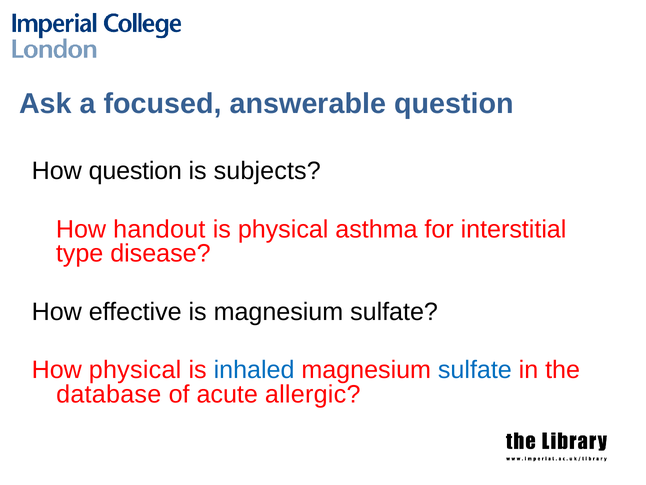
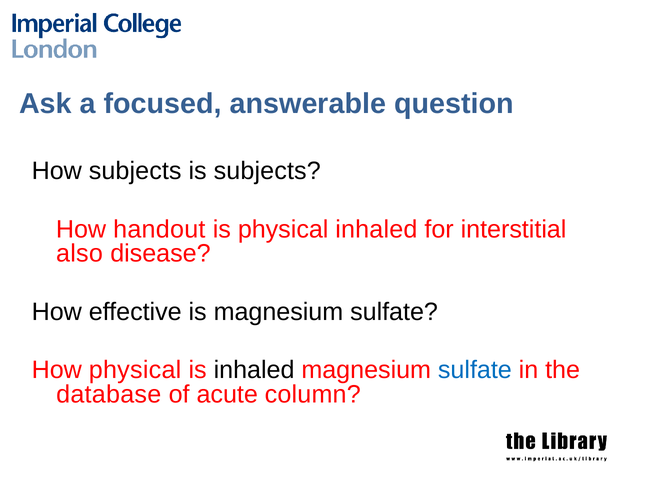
How question: question -> subjects
physical asthma: asthma -> inhaled
type: type -> also
inhaled at (254, 370) colour: blue -> black
allergic: allergic -> column
